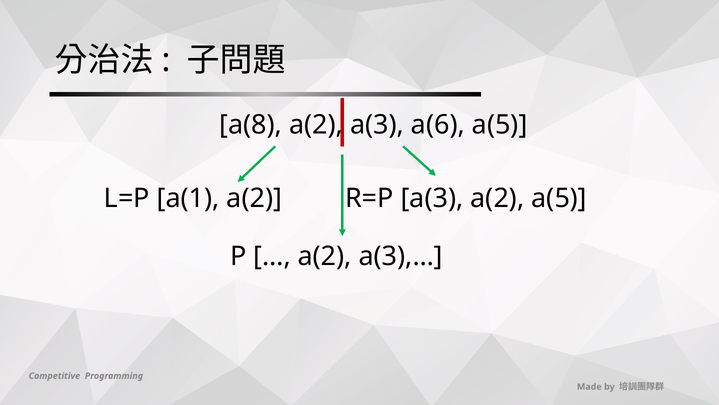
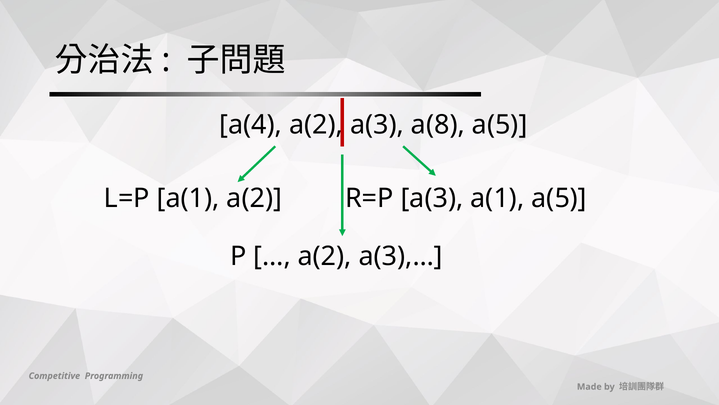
a(8: a(8 -> a(4
a(6: a(6 -> a(8
a(3 a(2: a(2 -> a(1
